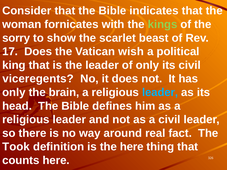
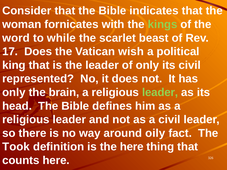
sorry: sorry -> word
show: show -> while
viceregents: viceregents -> represented
leader at (160, 92) colour: light blue -> light green
real: real -> oily
